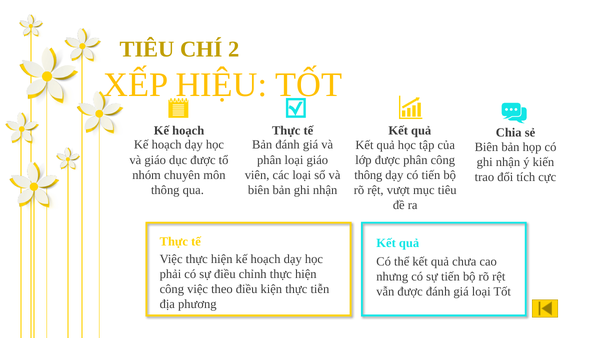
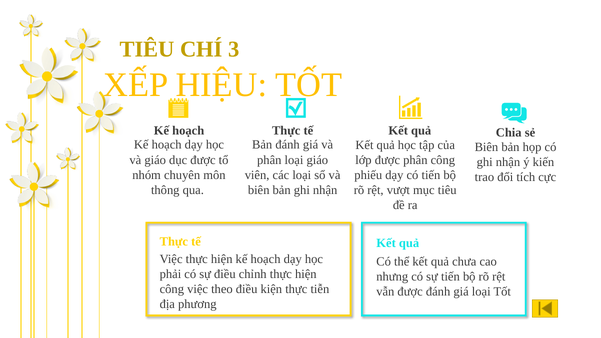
2: 2 -> 3
thông at (368, 175): thông -> phiếu
